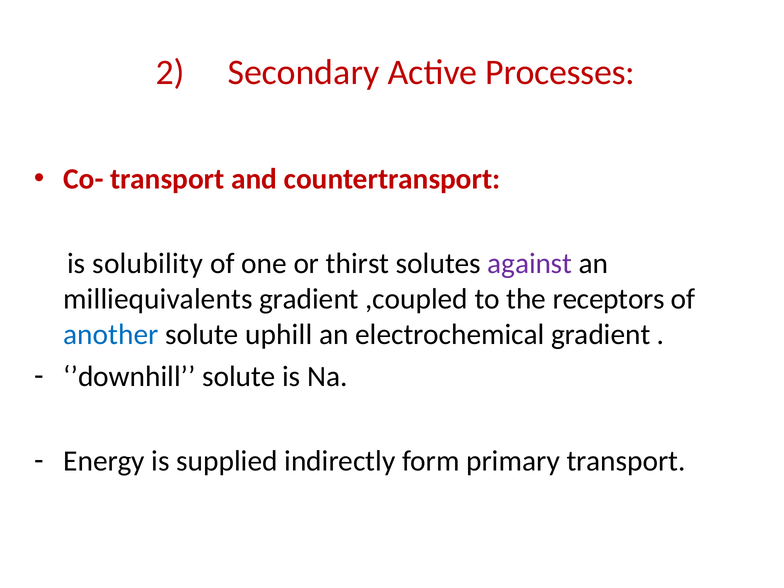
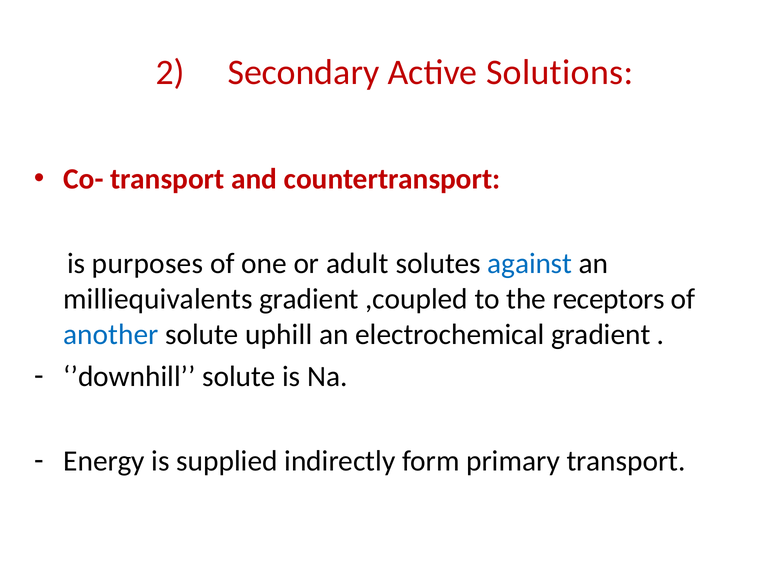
Processes: Processes -> Solutions
solubility: solubility -> purposes
thirst: thirst -> adult
against colour: purple -> blue
